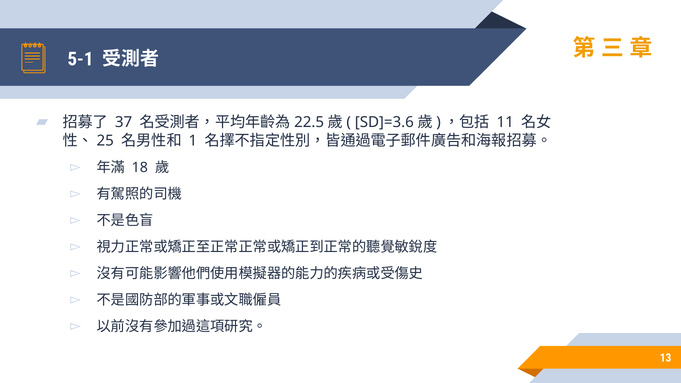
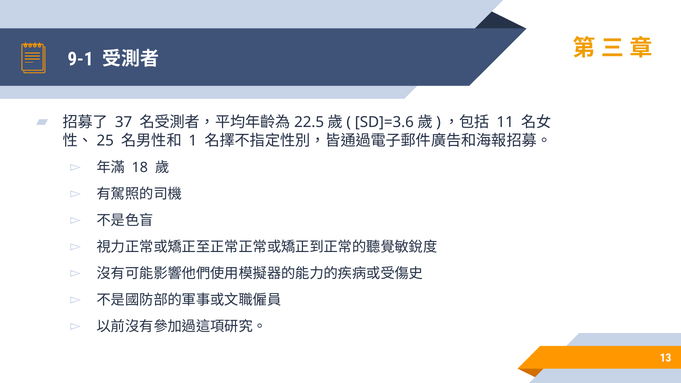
5-1: 5-1 -> 9-1
